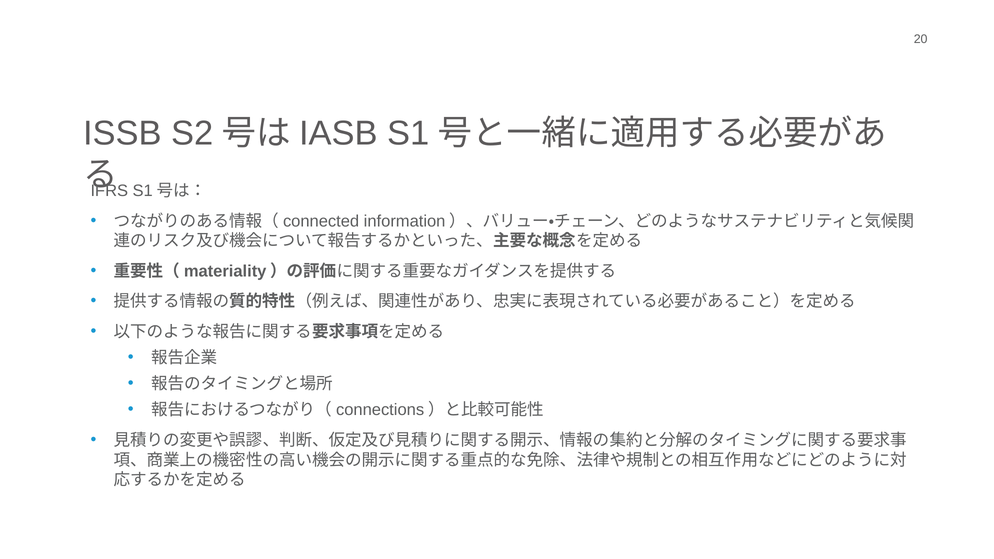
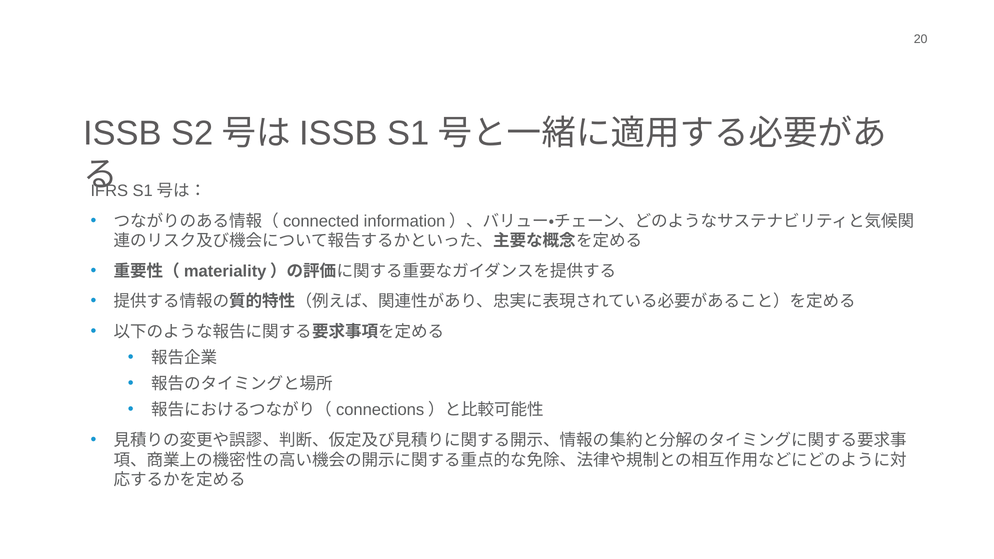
IASB at (338, 133): IASB -> ISSB
